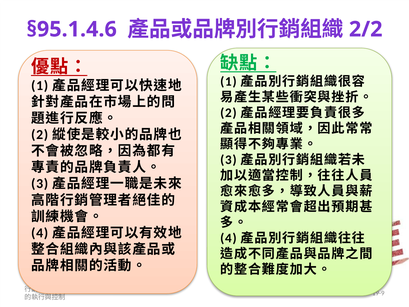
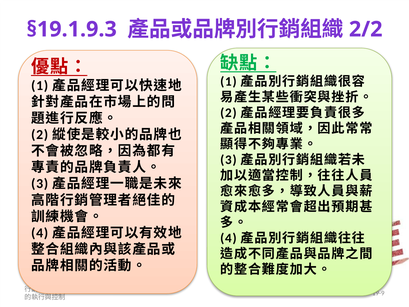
§95.1.4.6: §95.1.4.6 -> §19.1.9.3
